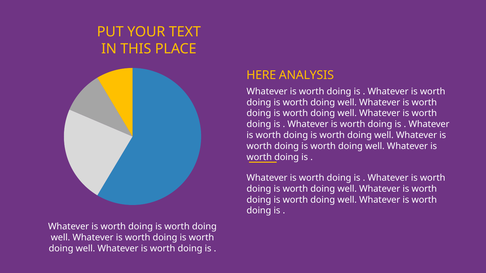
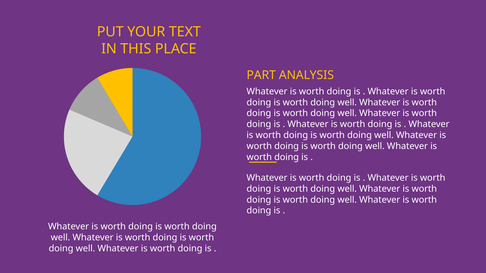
HERE: HERE -> PART
